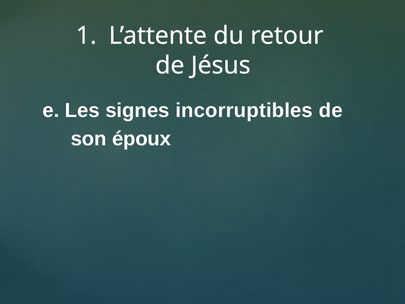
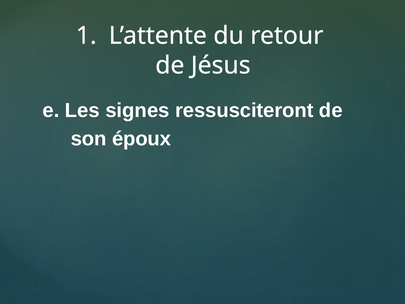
incorruptibles: incorruptibles -> ressusciteront
